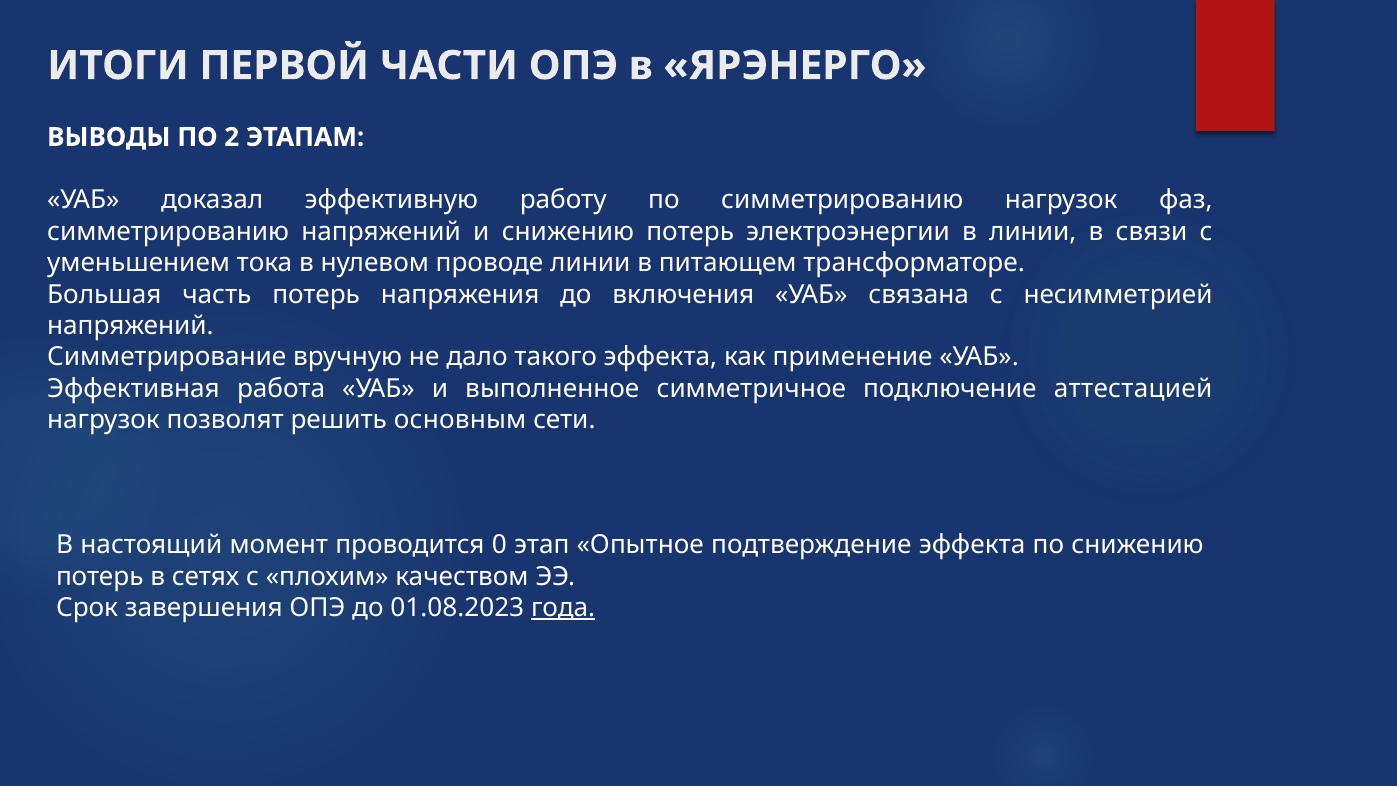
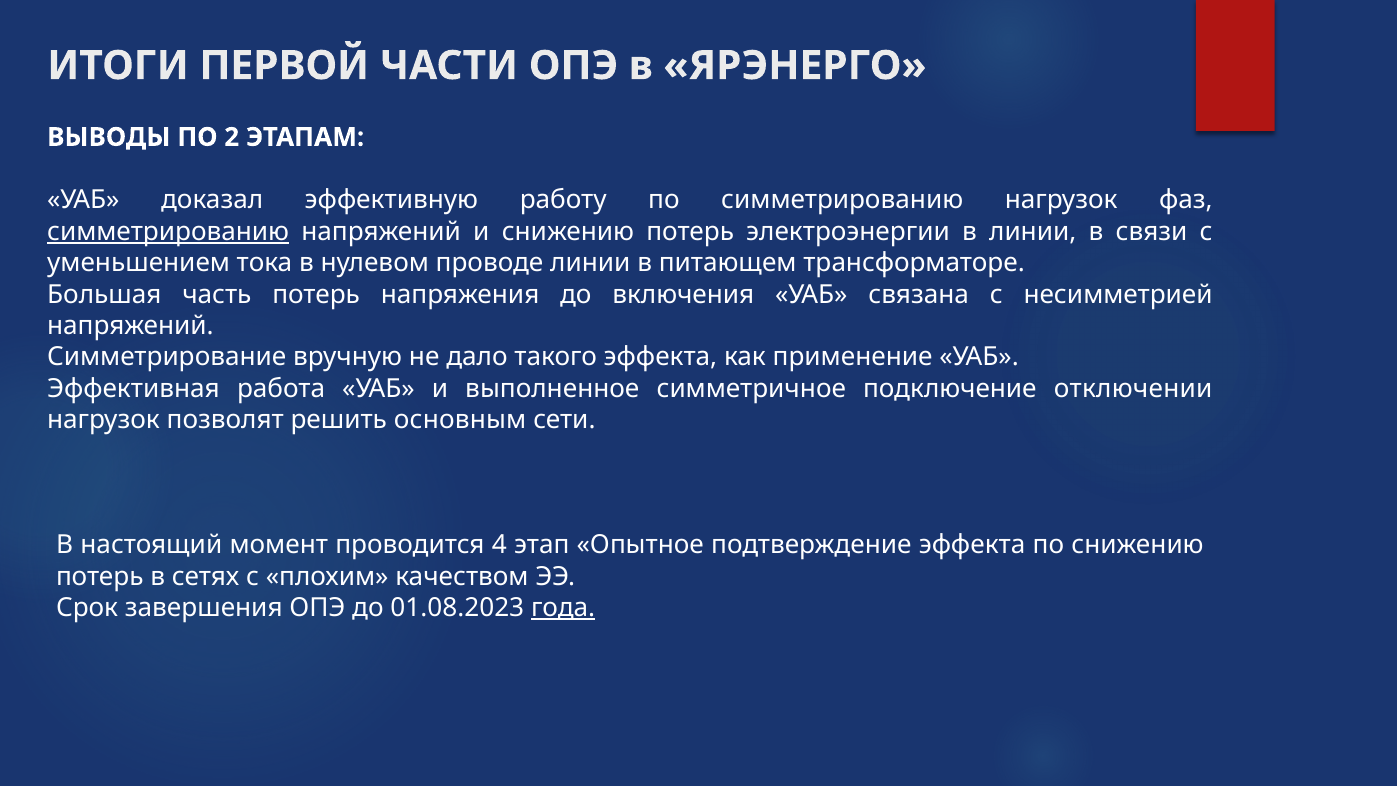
симметрированию at (168, 231) underline: none -> present
аттестацией: аттестацией -> отключении
0: 0 -> 4
